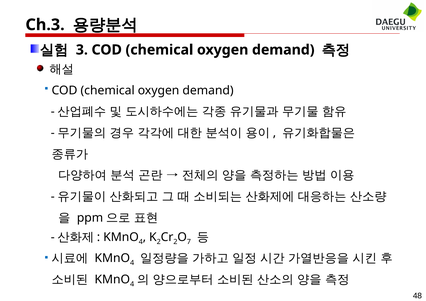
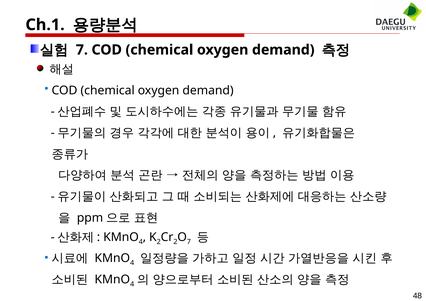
Ch.3: Ch.3 -> Ch.1
3 at (82, 50): 3 -> 7
